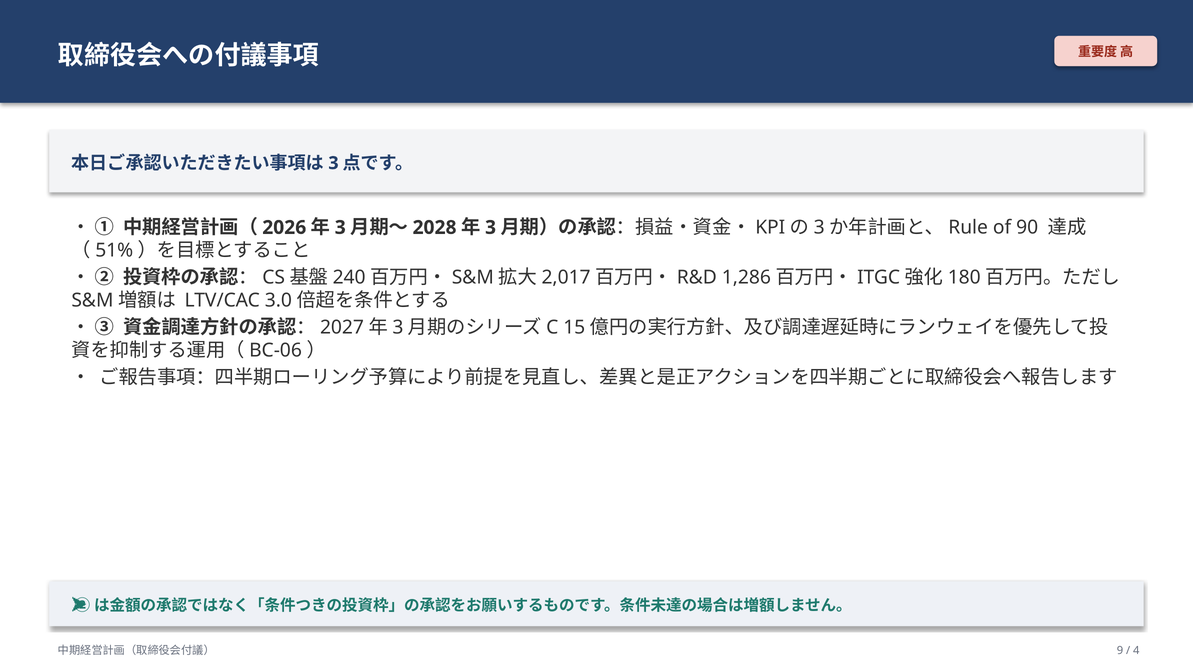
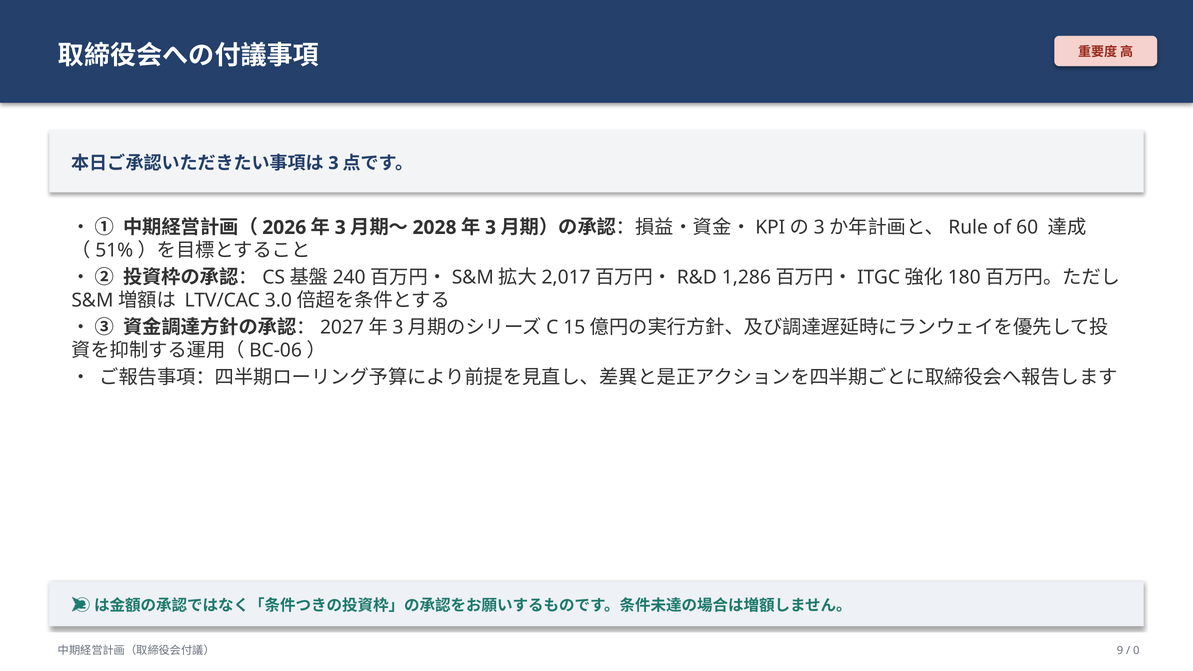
90: 90 -> 60
4: 4 -> 0
